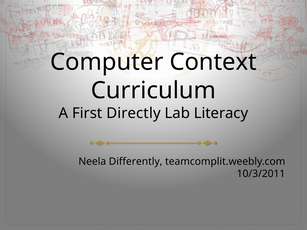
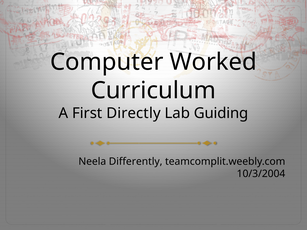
Context: Context -> Worked
Literacy: Literacy -> Guiding
10/3/2011: 10/3/2011 -> 10/3/2004
